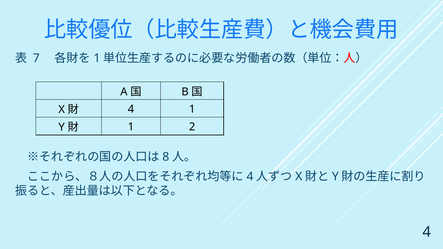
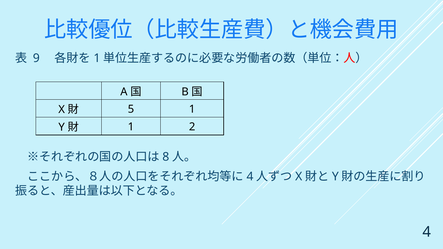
7: 7 -> 9
4 at (131, 109): 4 -> 5
